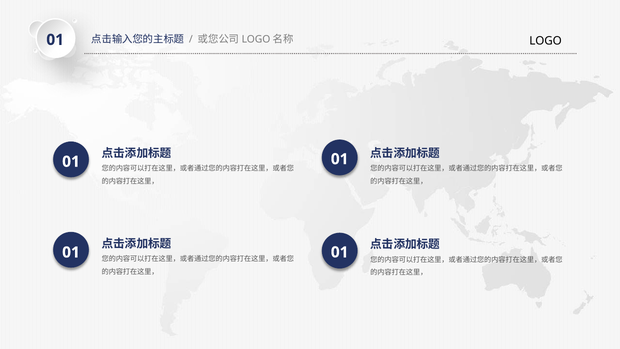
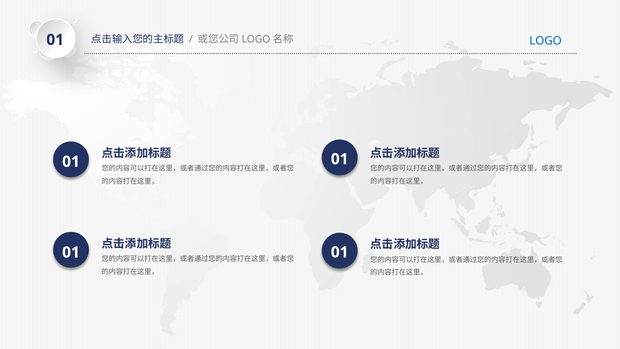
LOGO colour: black -> blue
